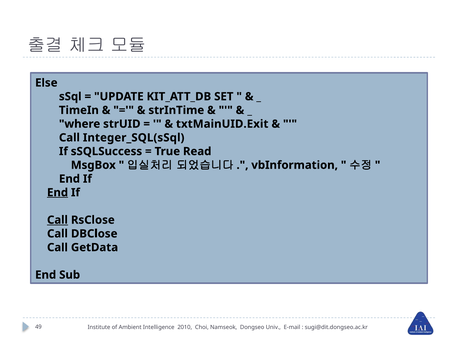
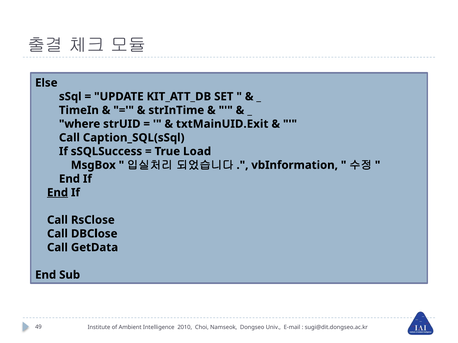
Integer_SQL(sSql: Integer_SQL(sSql -> Caption_SQL(sSql
Read: Read -> Load
Call at (58, 220) underline: present -> none
